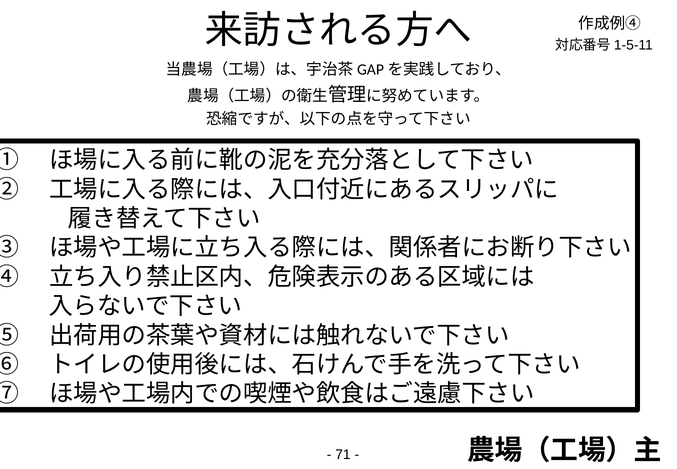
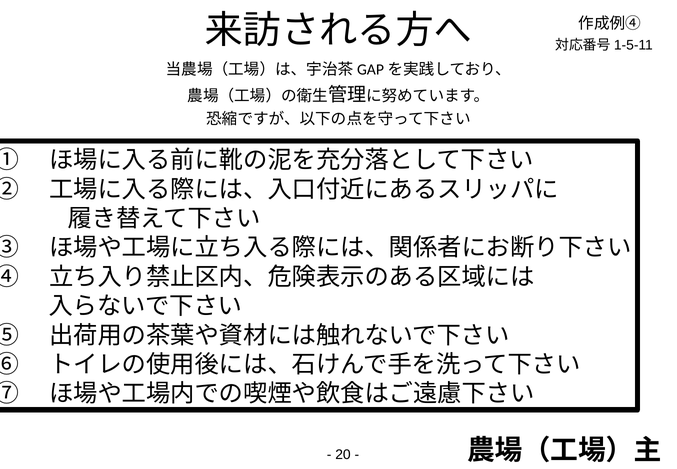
71: 71 -> 20
